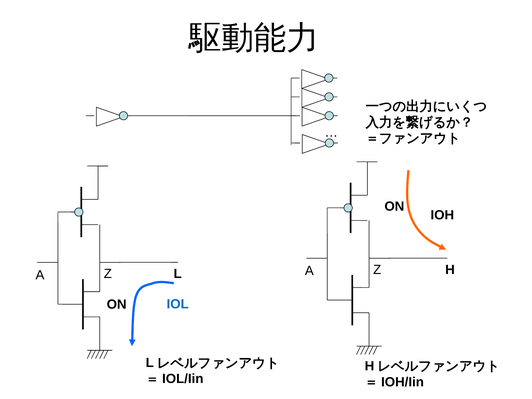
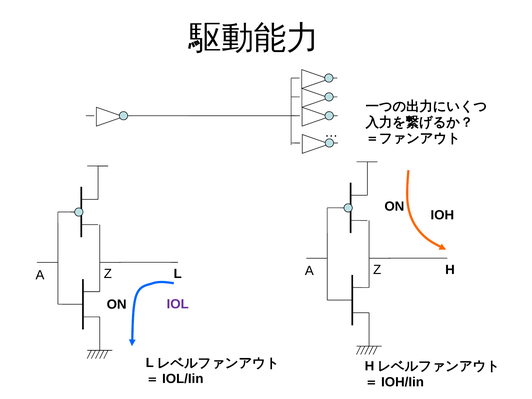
IOL colour: blue -> purple
